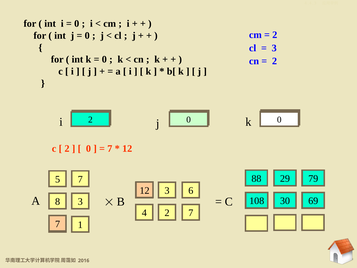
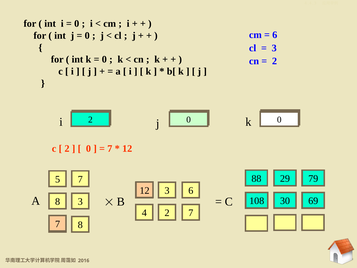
2 at (275, 35): 2 -> 6
1 at (80, 225): 1 -> 8
